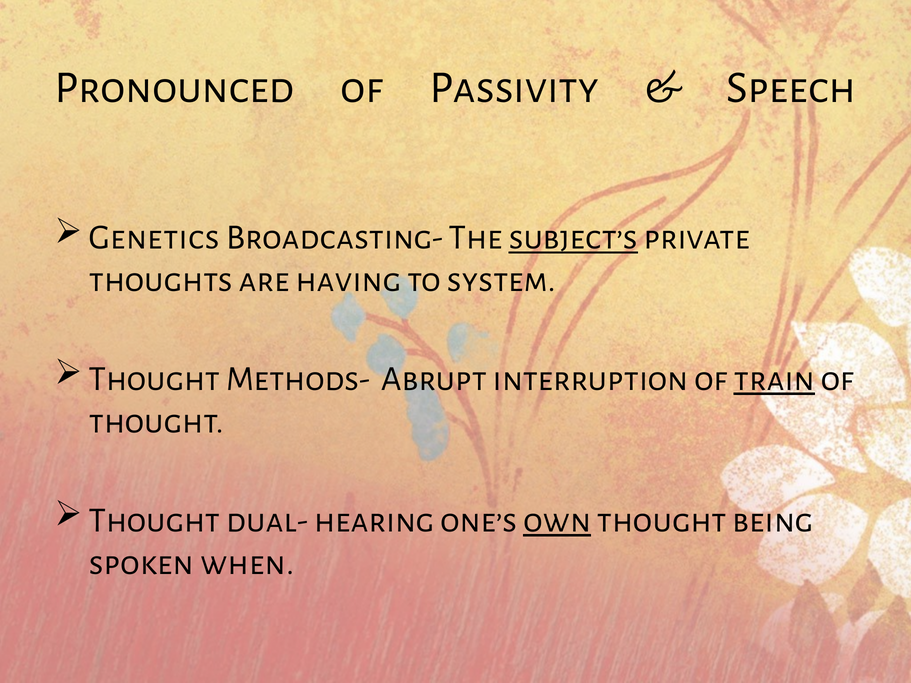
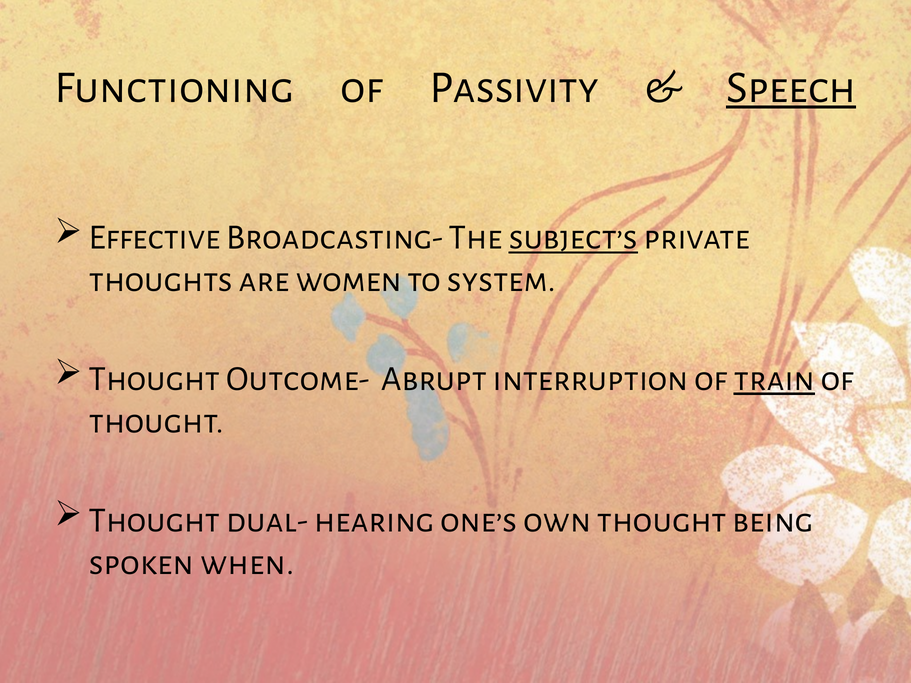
Pronounced: Pronounced -> Functioning
Speech underline: none -> present
Genetics: Genetics -> Effective
having: having -> women
Methods-: Methods- -> Outcome-
own underline: present -> none
